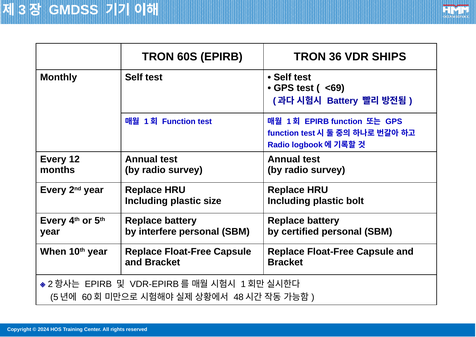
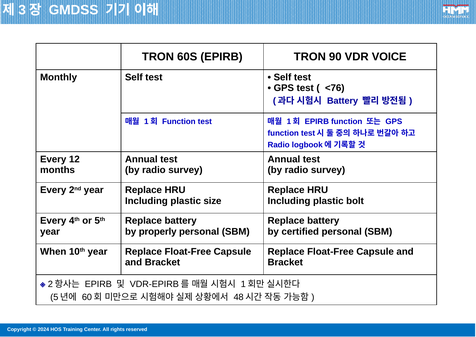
36: 36 -> 90
SHIPS: SHIPS -> VOICE
<69: <69 -> <76
interfere: interfere -> properly
